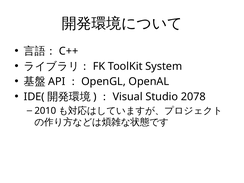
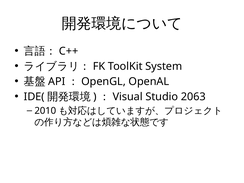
2078: 2078 -> 2063
